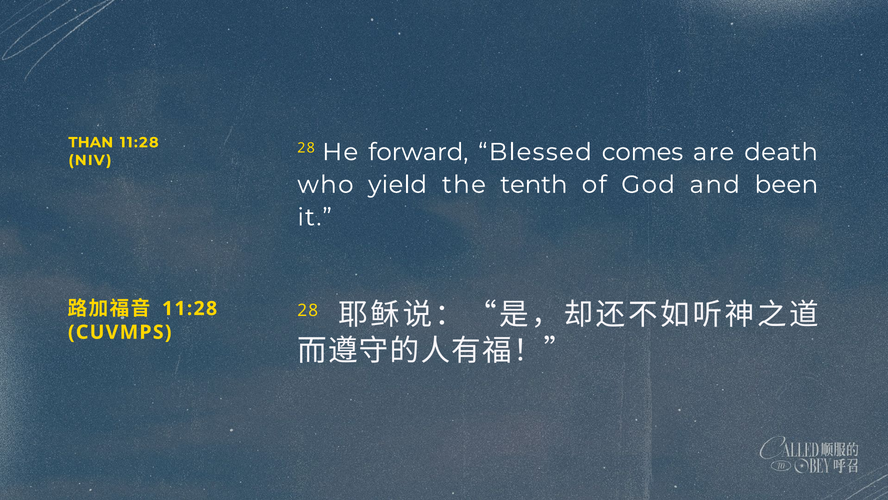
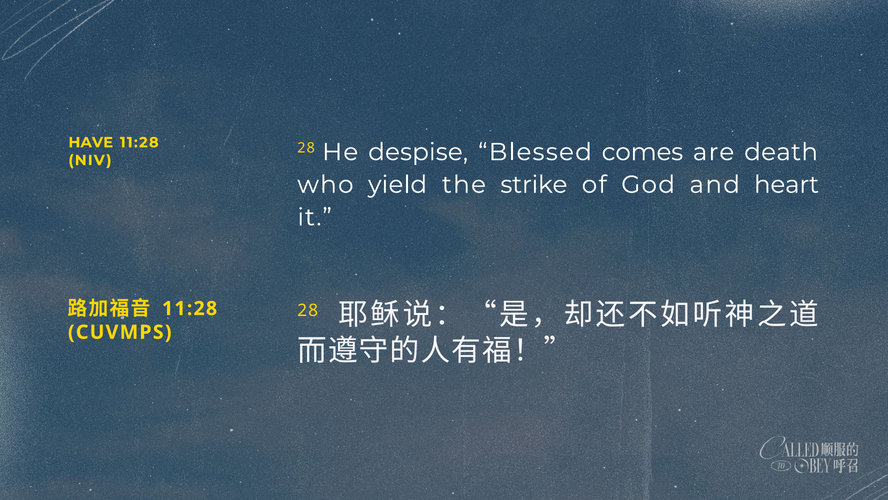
THAN: THAN -> HAVE
forward: forward -> despise
tenth: tenth -> strike
been: been -> heart
